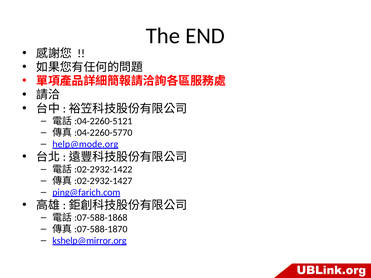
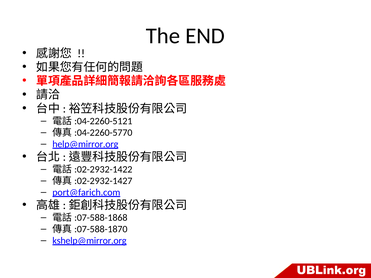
help@mode.org: help@mode.org -> help@mirror.org
ping@farich.com: ping@farich.com -> port@farich.com
